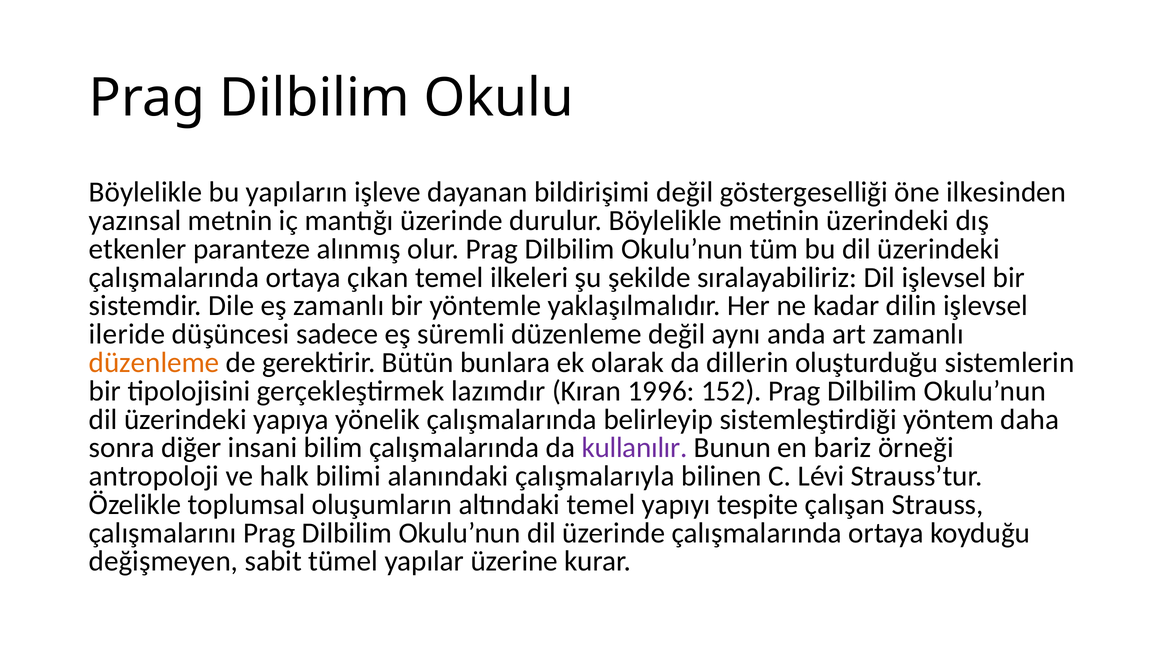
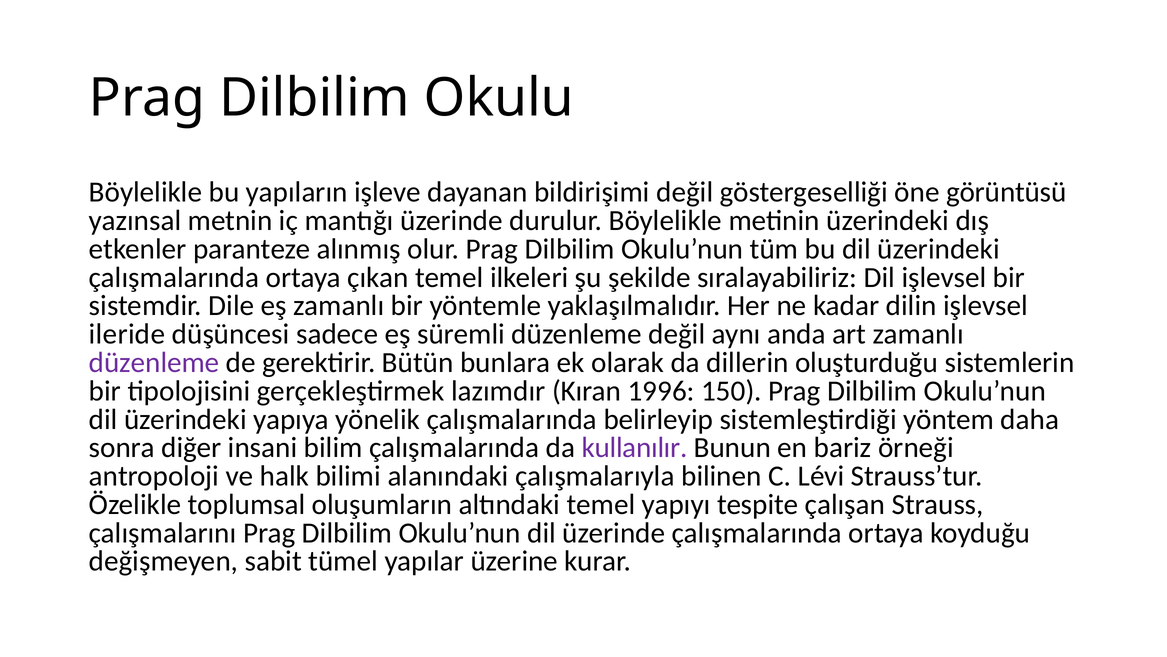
ilkesinden: ilkesinden -> görüntüsü
düzenleme at (154, 362) colour: orange -> purple
152: 152 -> 150
